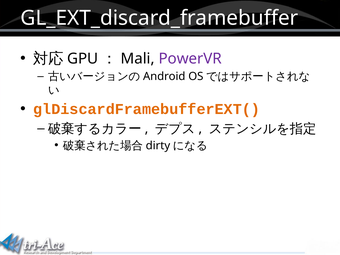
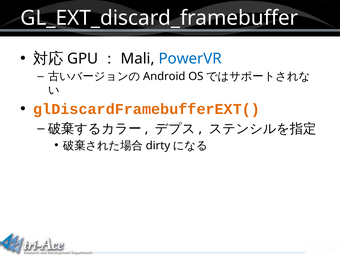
PowerVR colour: purple -> blue
